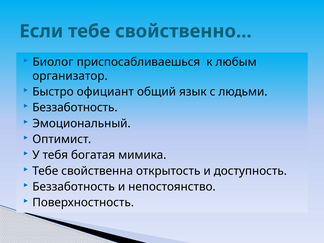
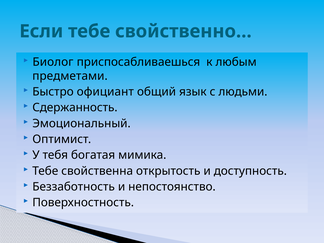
организатор: организатор -> предметами
Беззаботность at (75, 108): Беззаботность -> Сдержанность
